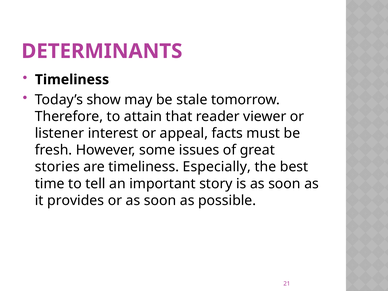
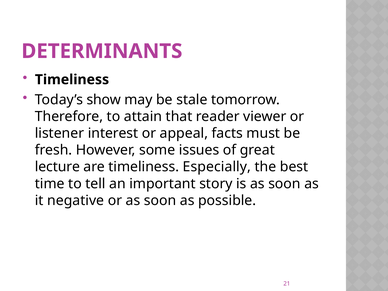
stories: stories -> lecture
provides: provides -> negative
